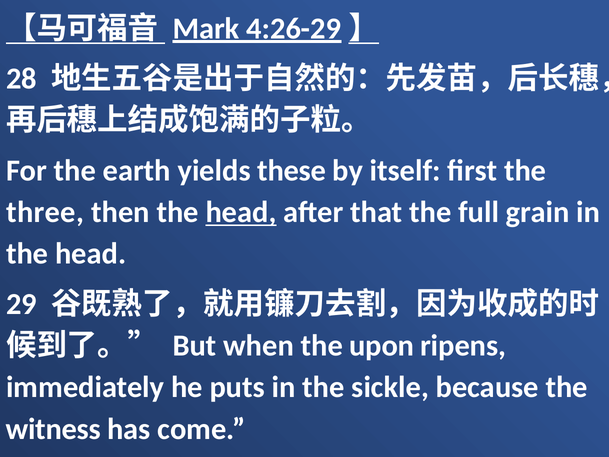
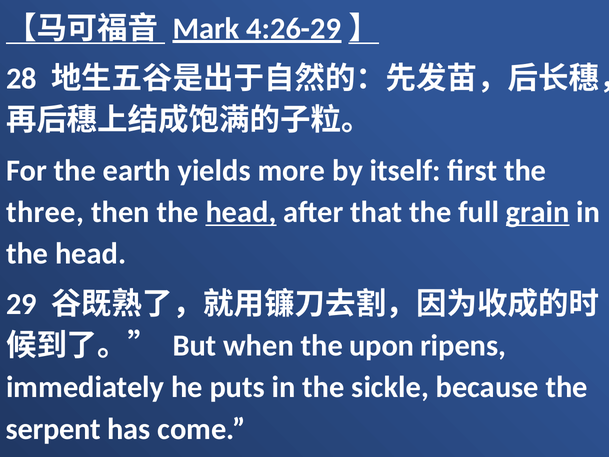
these: these -> more
grain underline: none -> present
witness: witness -> serpent
